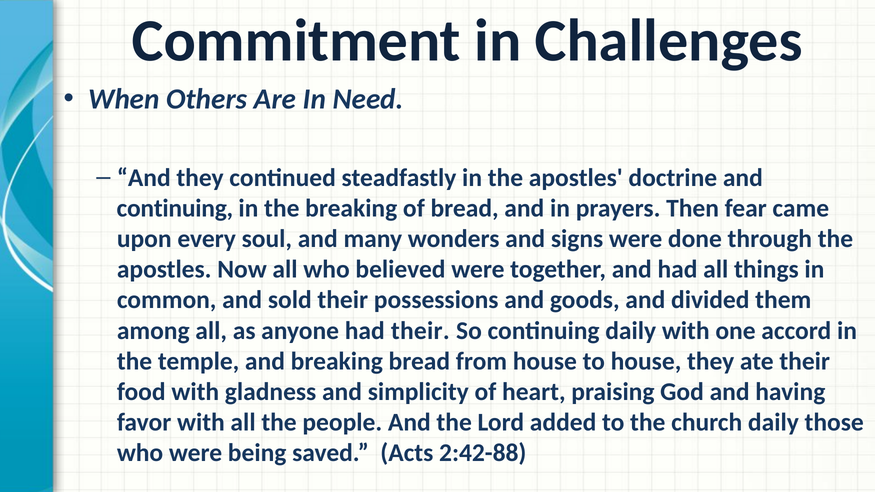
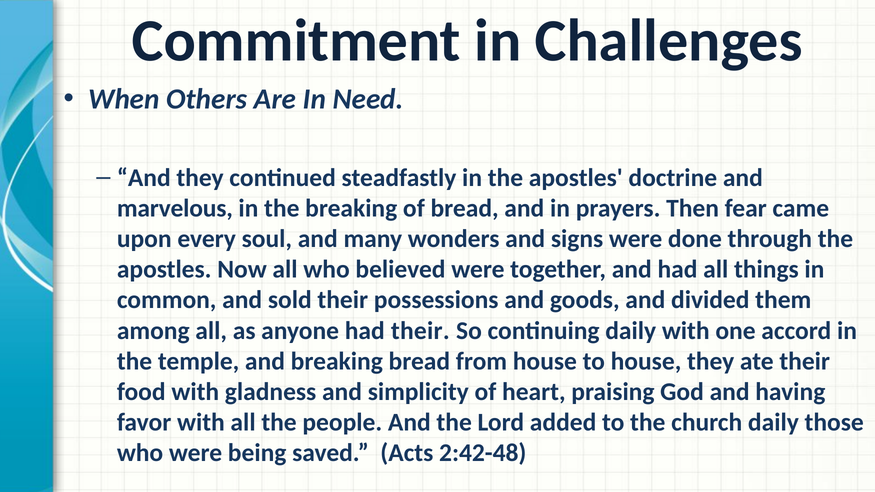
continuing at (175, 208): continuing -> marvelous
2:42-88: 2:42-88 -> 2:42-48
